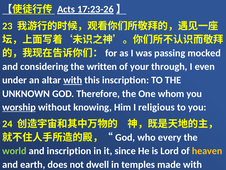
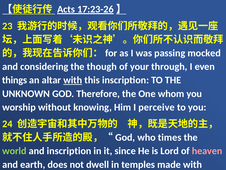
written: written -> though
under: under -> things
worship underline: present -> none
religious: religious -> perceive
every: every -> times
heaven colour: yellow -> pink
